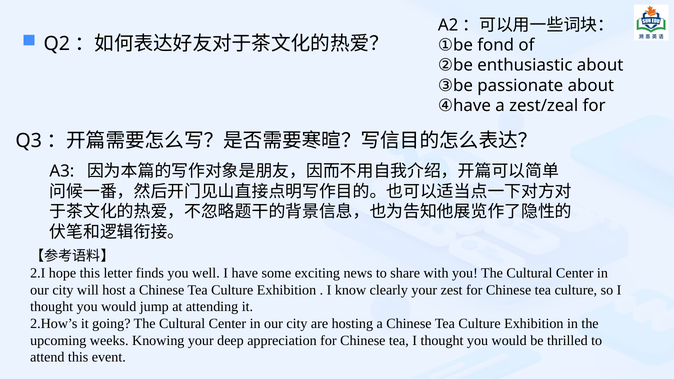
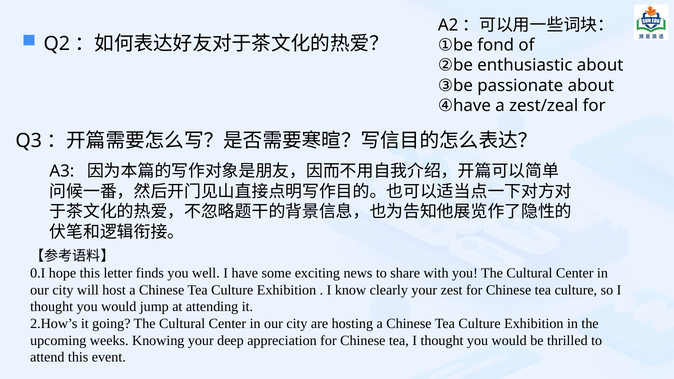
2.I: 2.I -> 0.I
